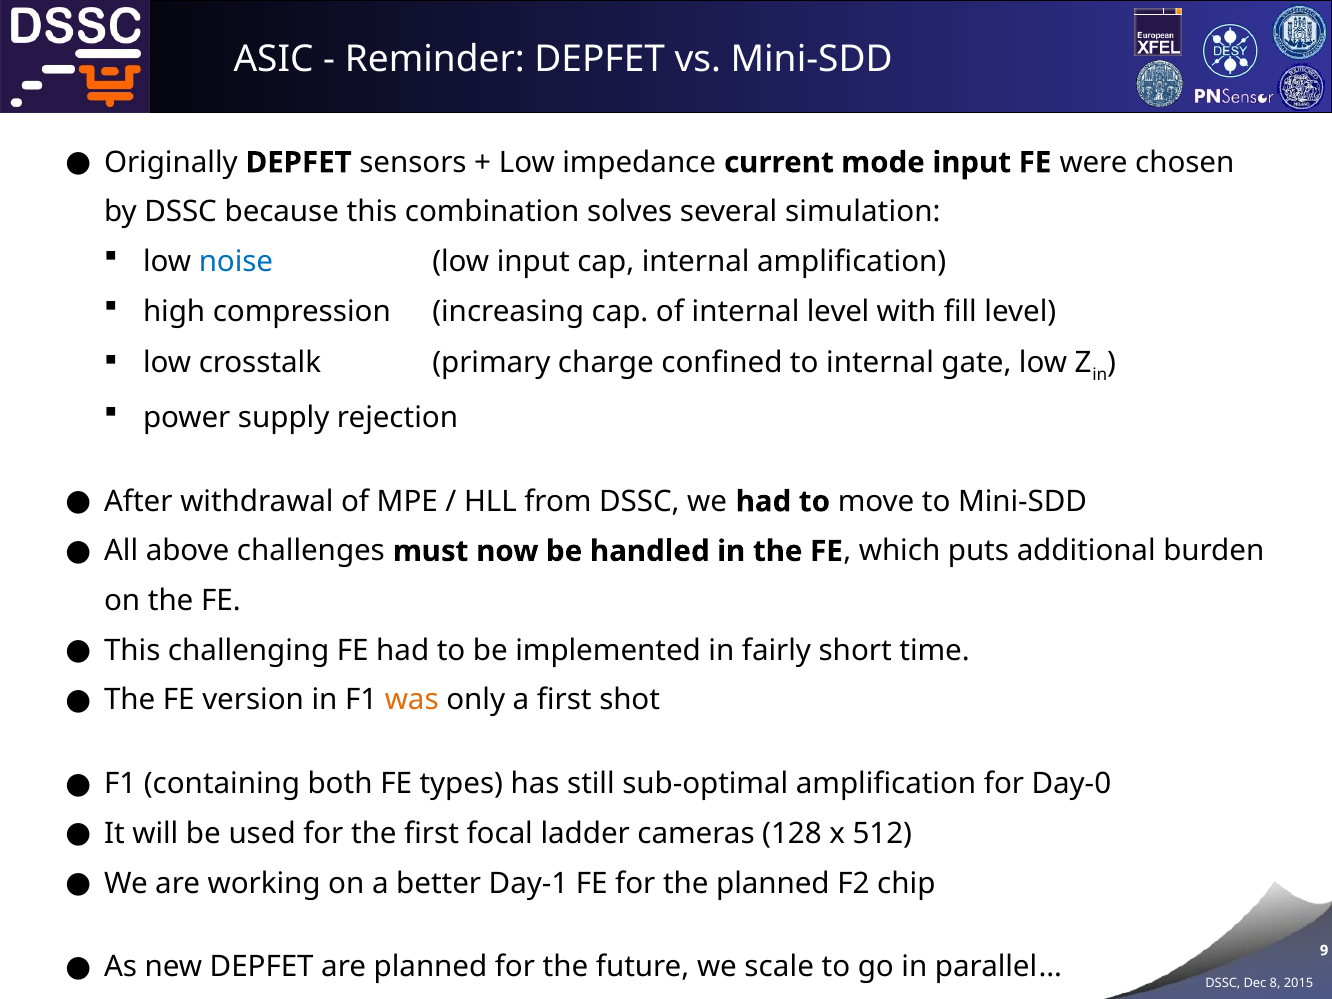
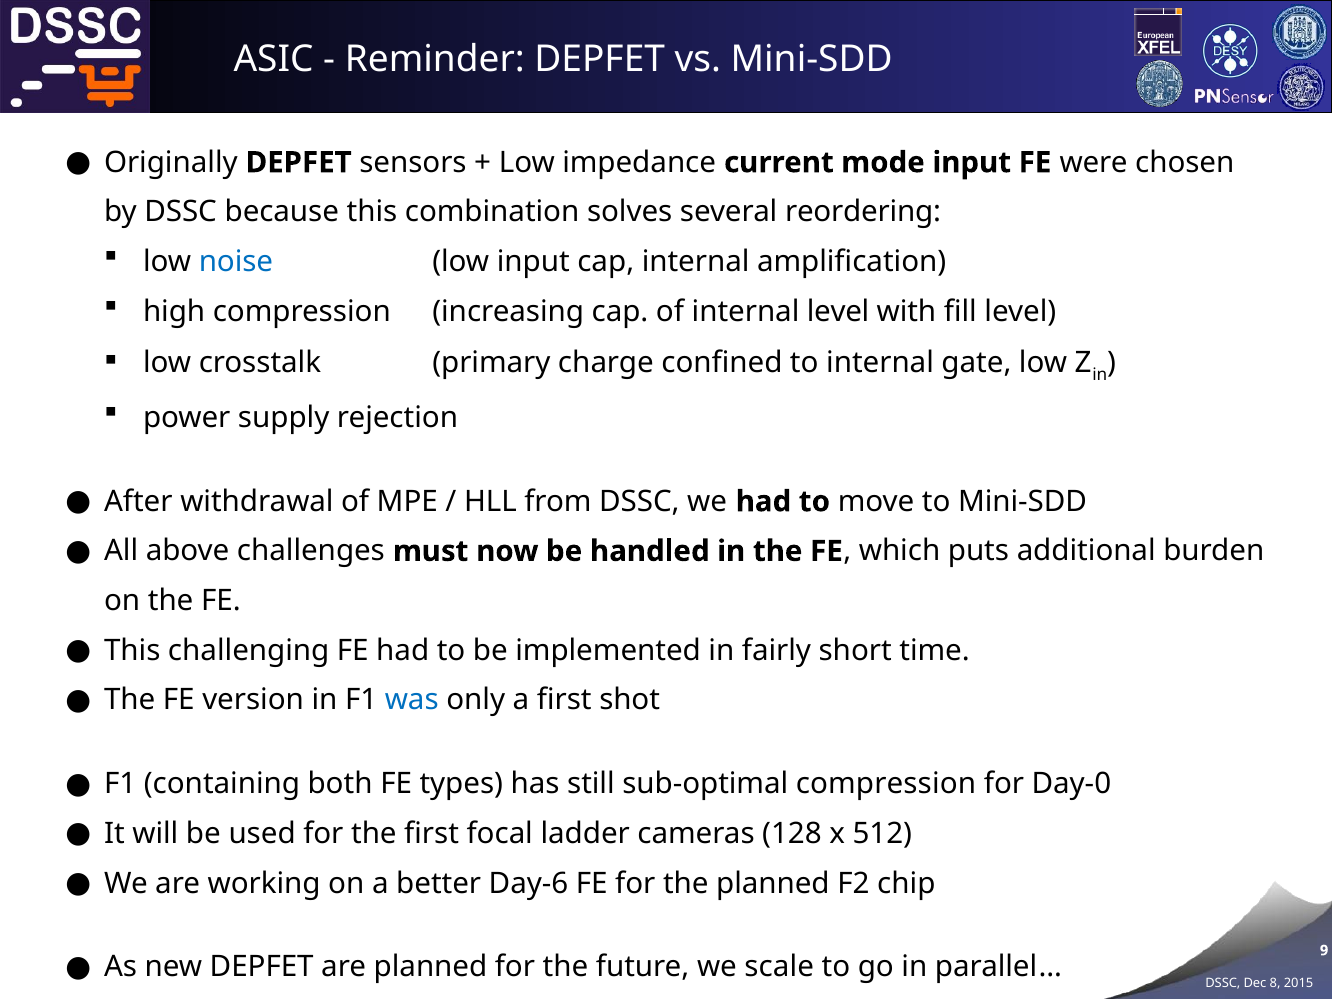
simulation: simulation -> reordering
was colour: orange -> blue
sub-optimal amplification: amplification -> compression
Day-1: Day-1 -> Day-6
